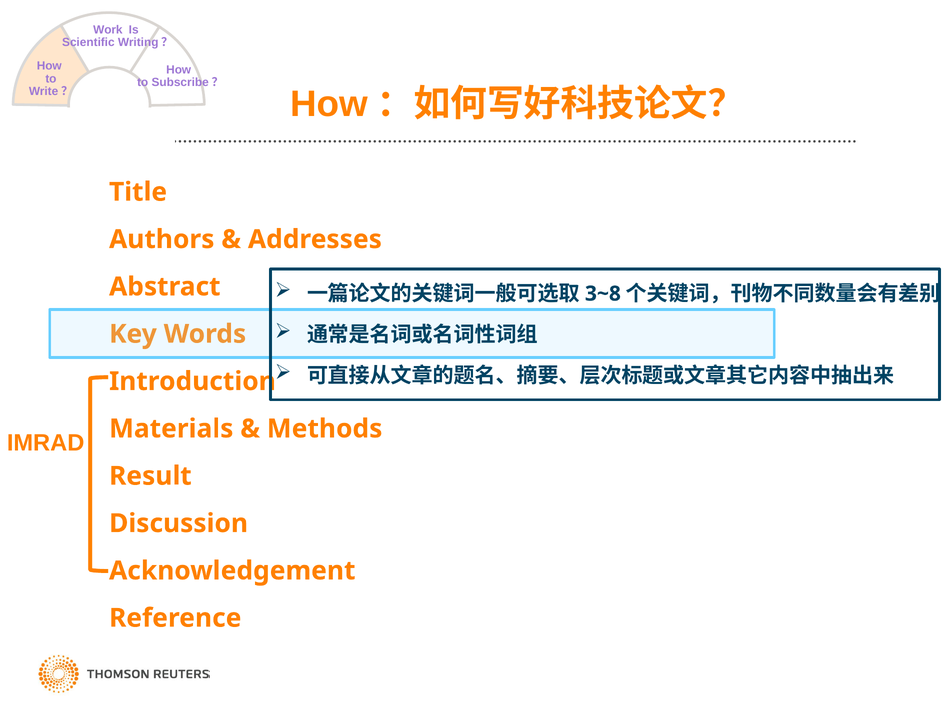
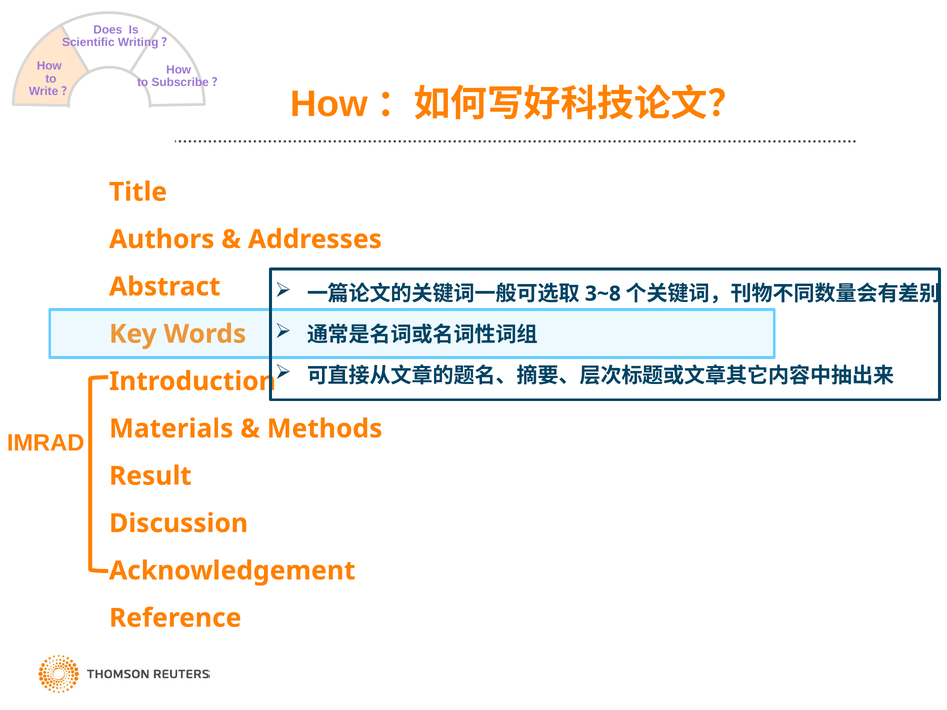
Work: Work -> Does
